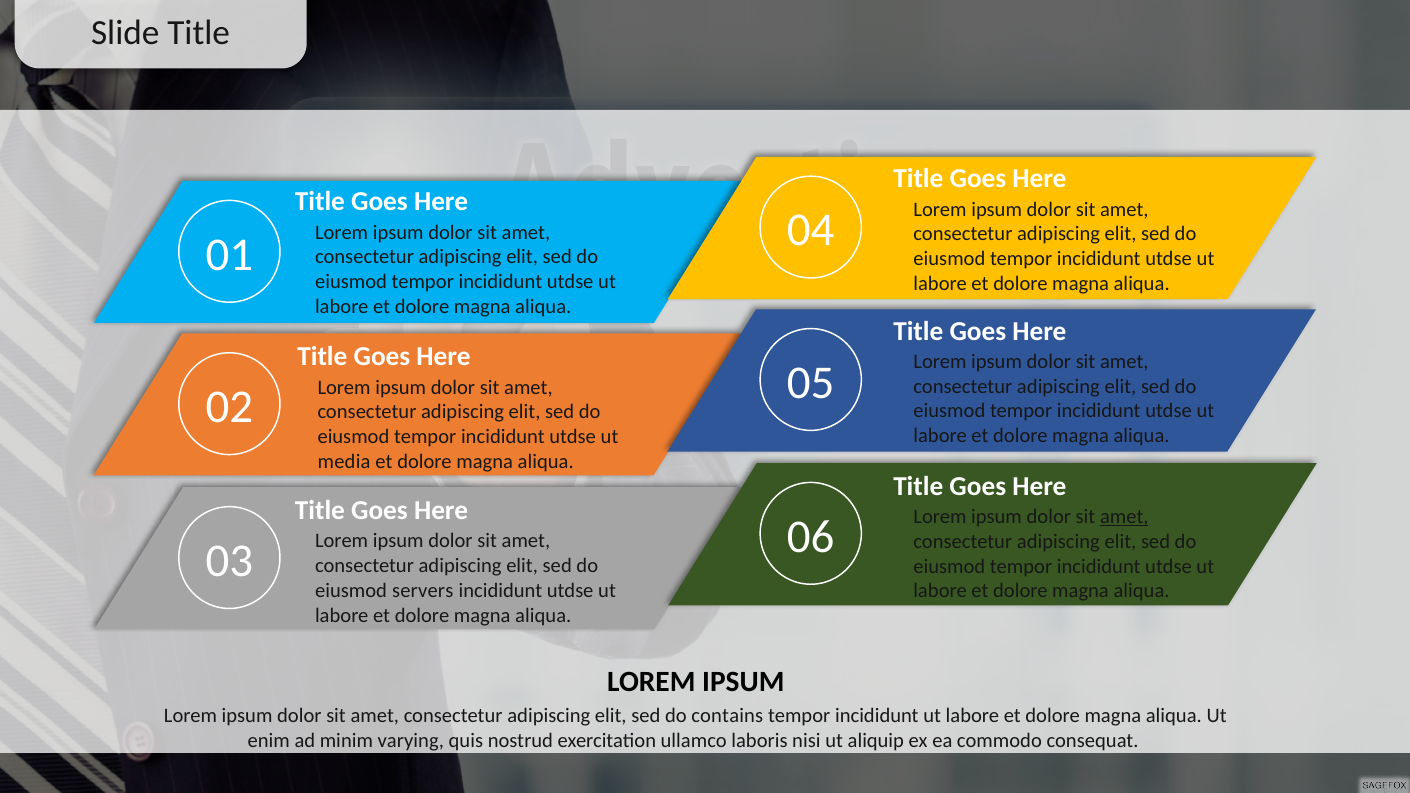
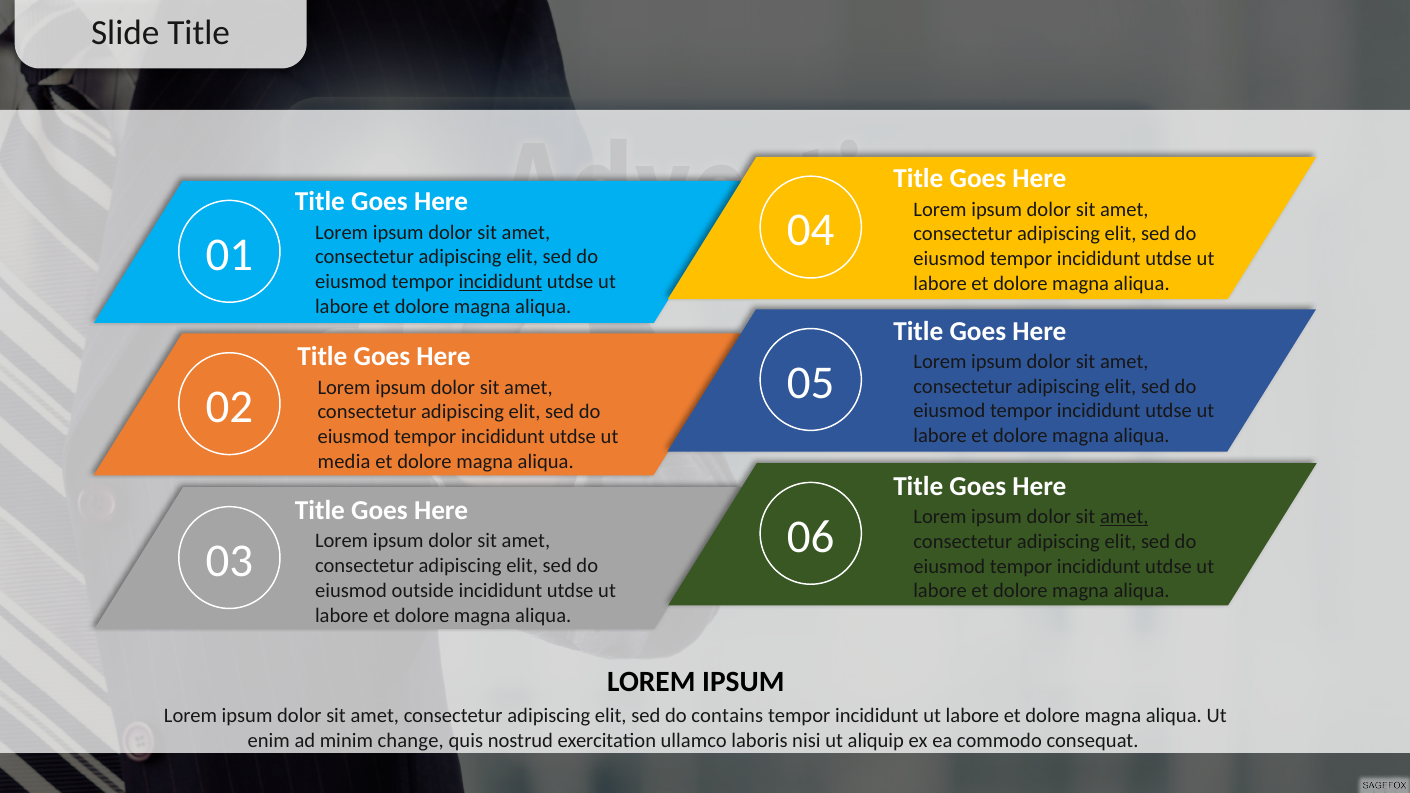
incididunt at (500, 282) underline: none -> present
servers: servers -> outside
varying: varying -> change
